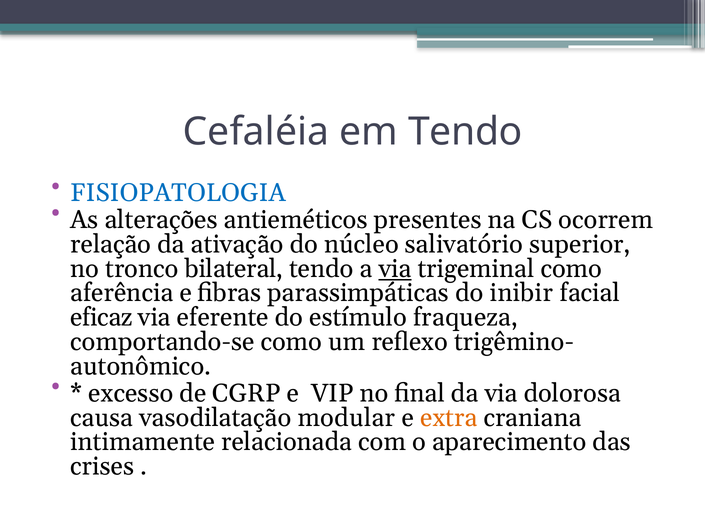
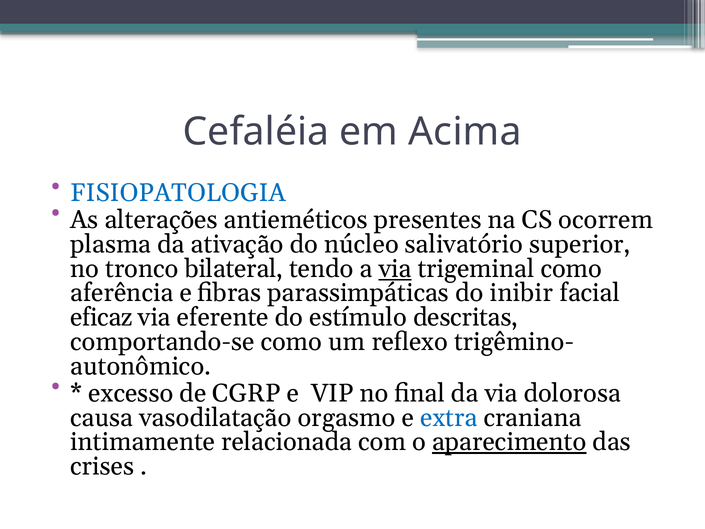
em Tendo: Tendo -> Acima
relação: relação -> plasma
fraqueza: fraqueza -> descritas
modular: modular -> orgasmo
extra colour: orange -> blue
aparecimento underline: none -> present
